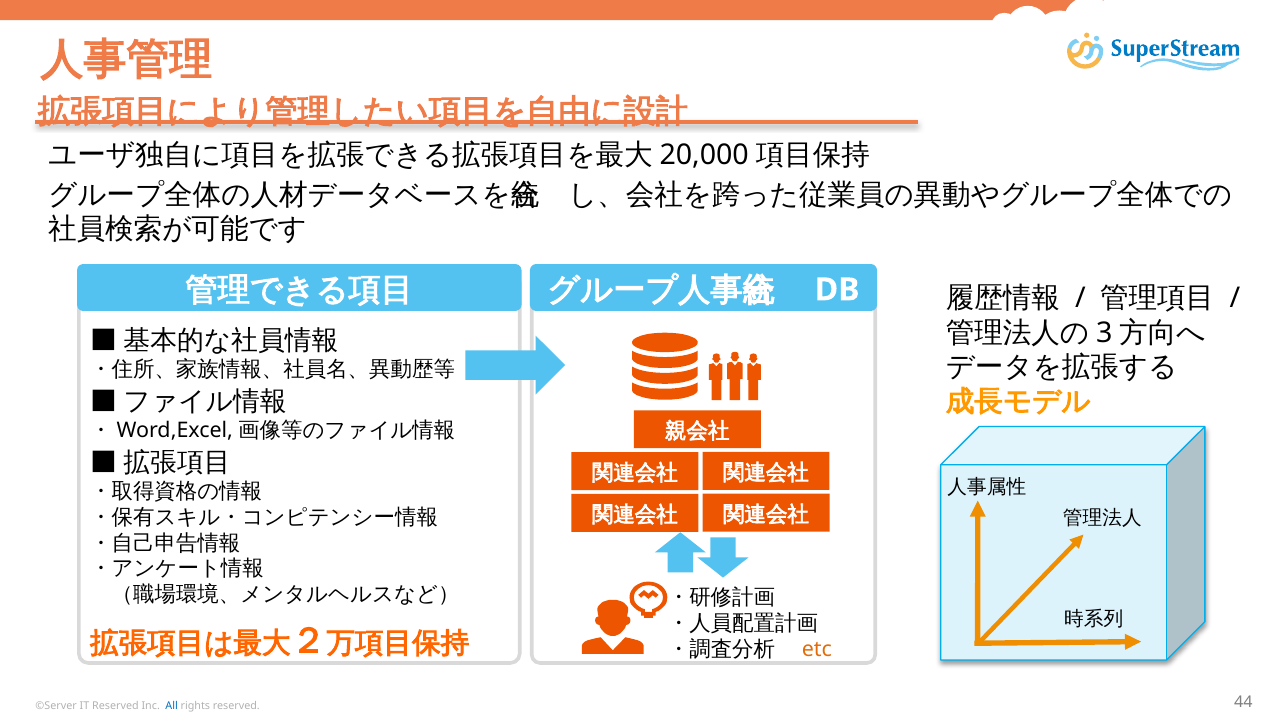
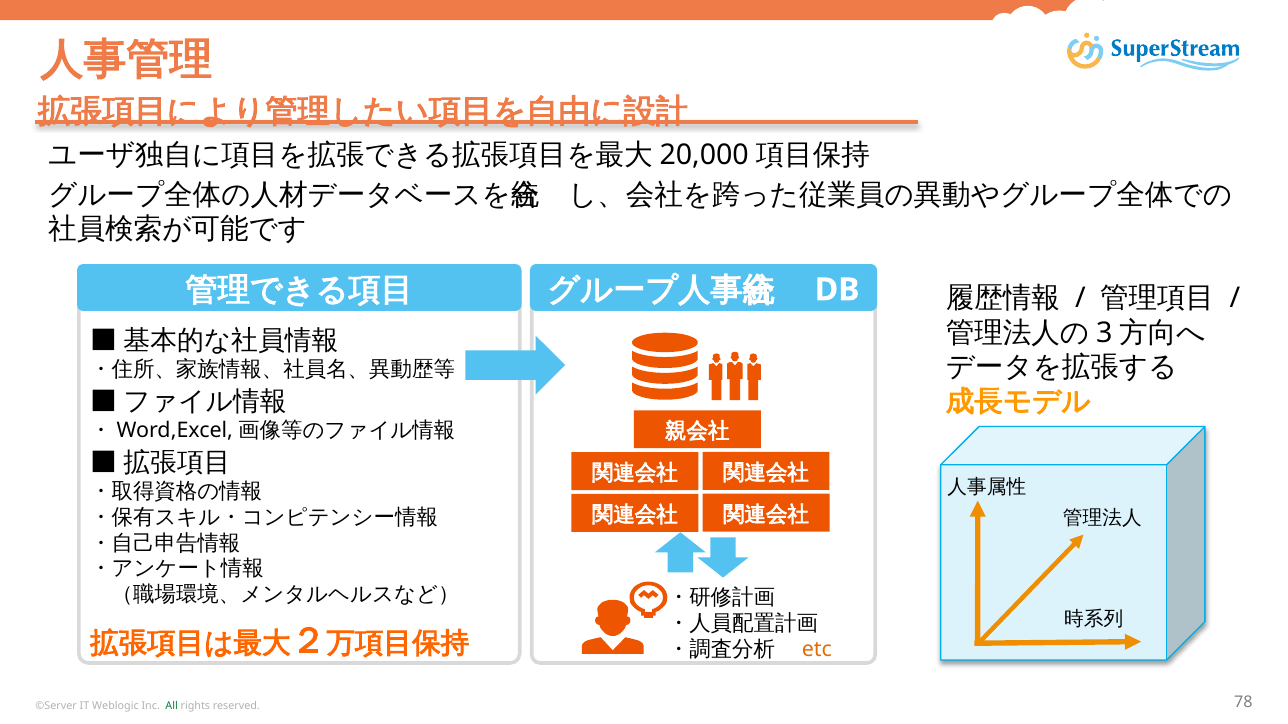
IT Reserved: Reserved -> Weblogic
All colour: blue -> green
44: 44 -> 78
